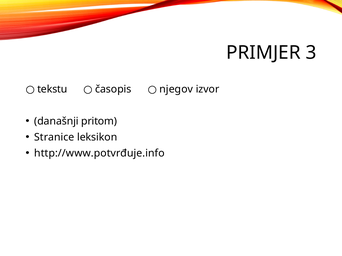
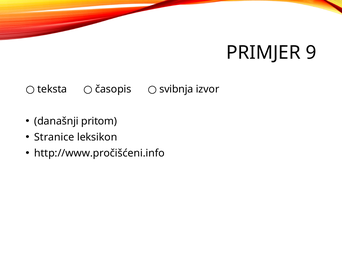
3: 3 -> 9
tekstu: tekstu -> teksta
njegov: njegov -> svibnja
http://www.potvrđuje.info: http://www.potvrđuje.info -> http://www.pročišćeni.info
